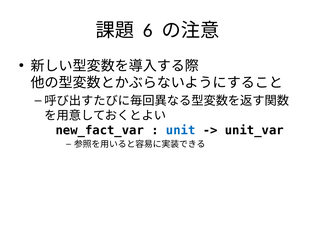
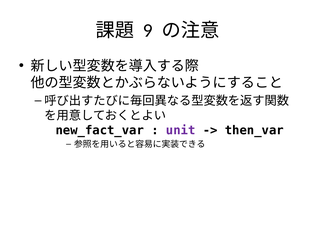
6: 6 -> 9
unit colour: blue -> purple
unit_var: unit_var -> then_var
